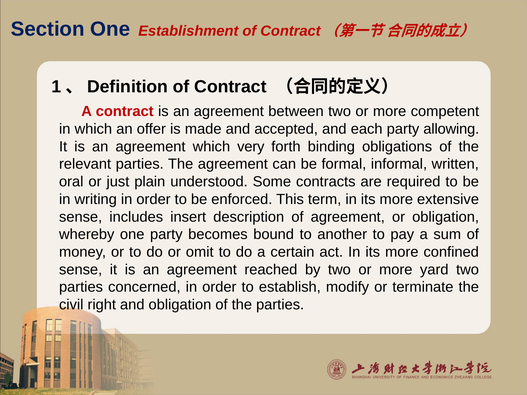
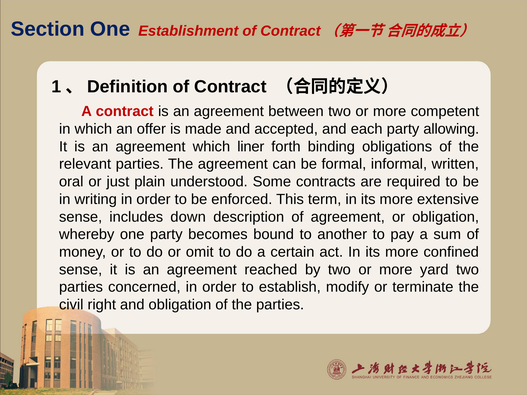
very: very -> liner
insert: insert -> down
